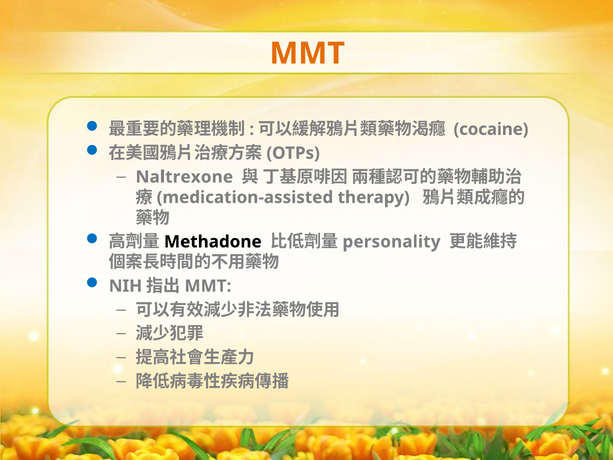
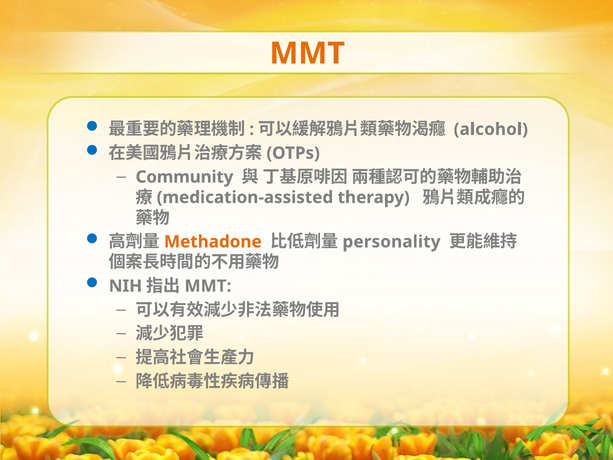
cocaine: cocaine -> alcohol
Naltrexone: Naltrexone -> Community
Methadone colour: black -> orange
